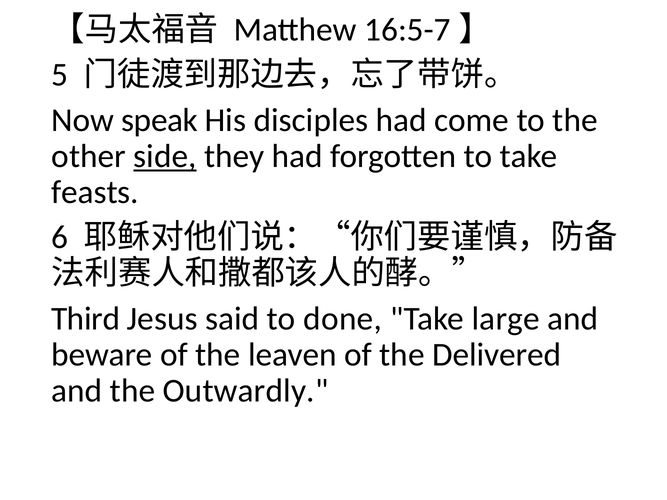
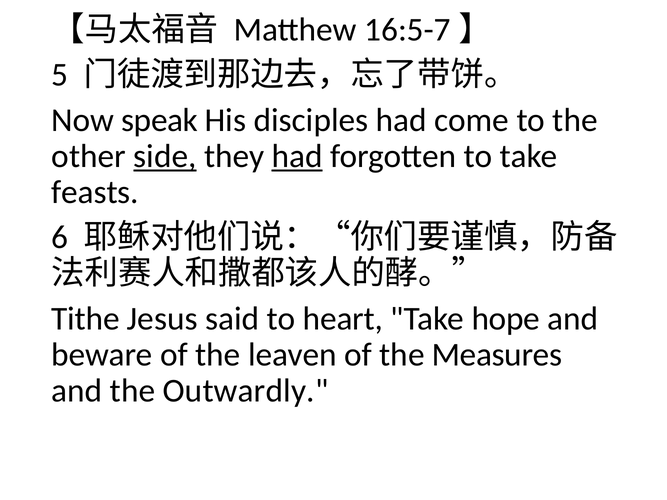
had at (297, 156) underline: none -> present
Third: Third -> Tithe
done: done -> heart
large: large -> hope
Delivered: Delivered -> Measures
